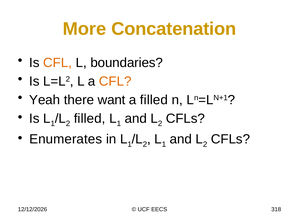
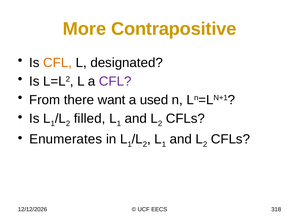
Concatenation: Concatenation -> Contrapositive
boundaries: boundaries -> designated
CFL at (115, 81) colour: orange -> purple
Yeah: Yeah -> From
a filled: filled -> used
